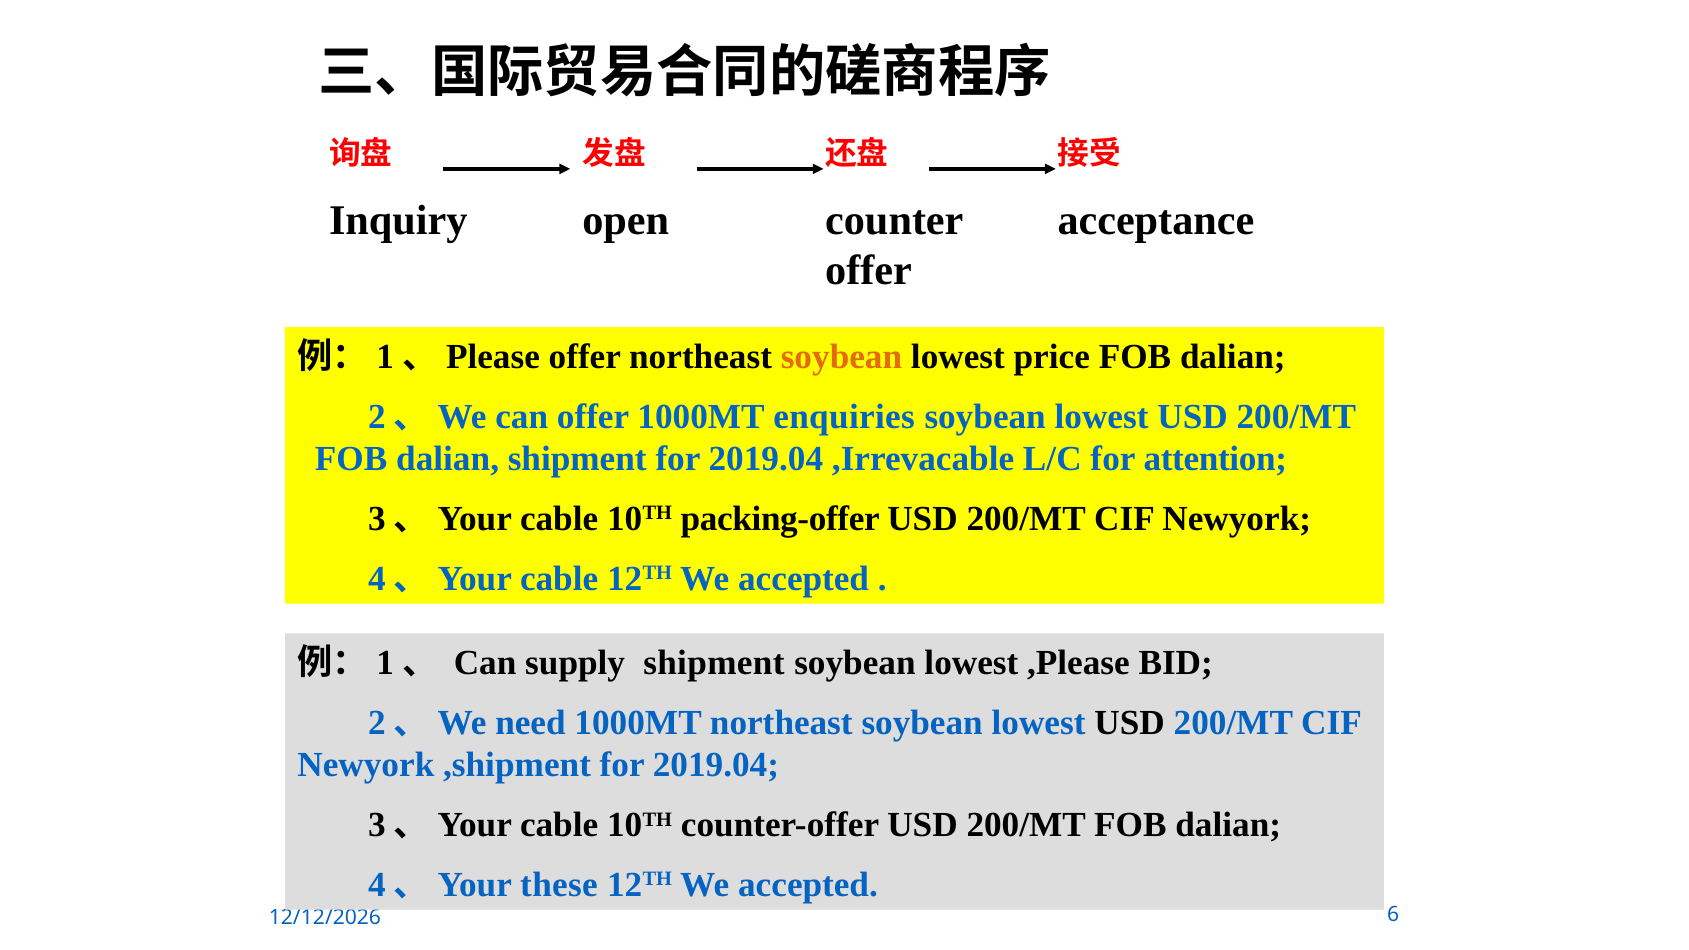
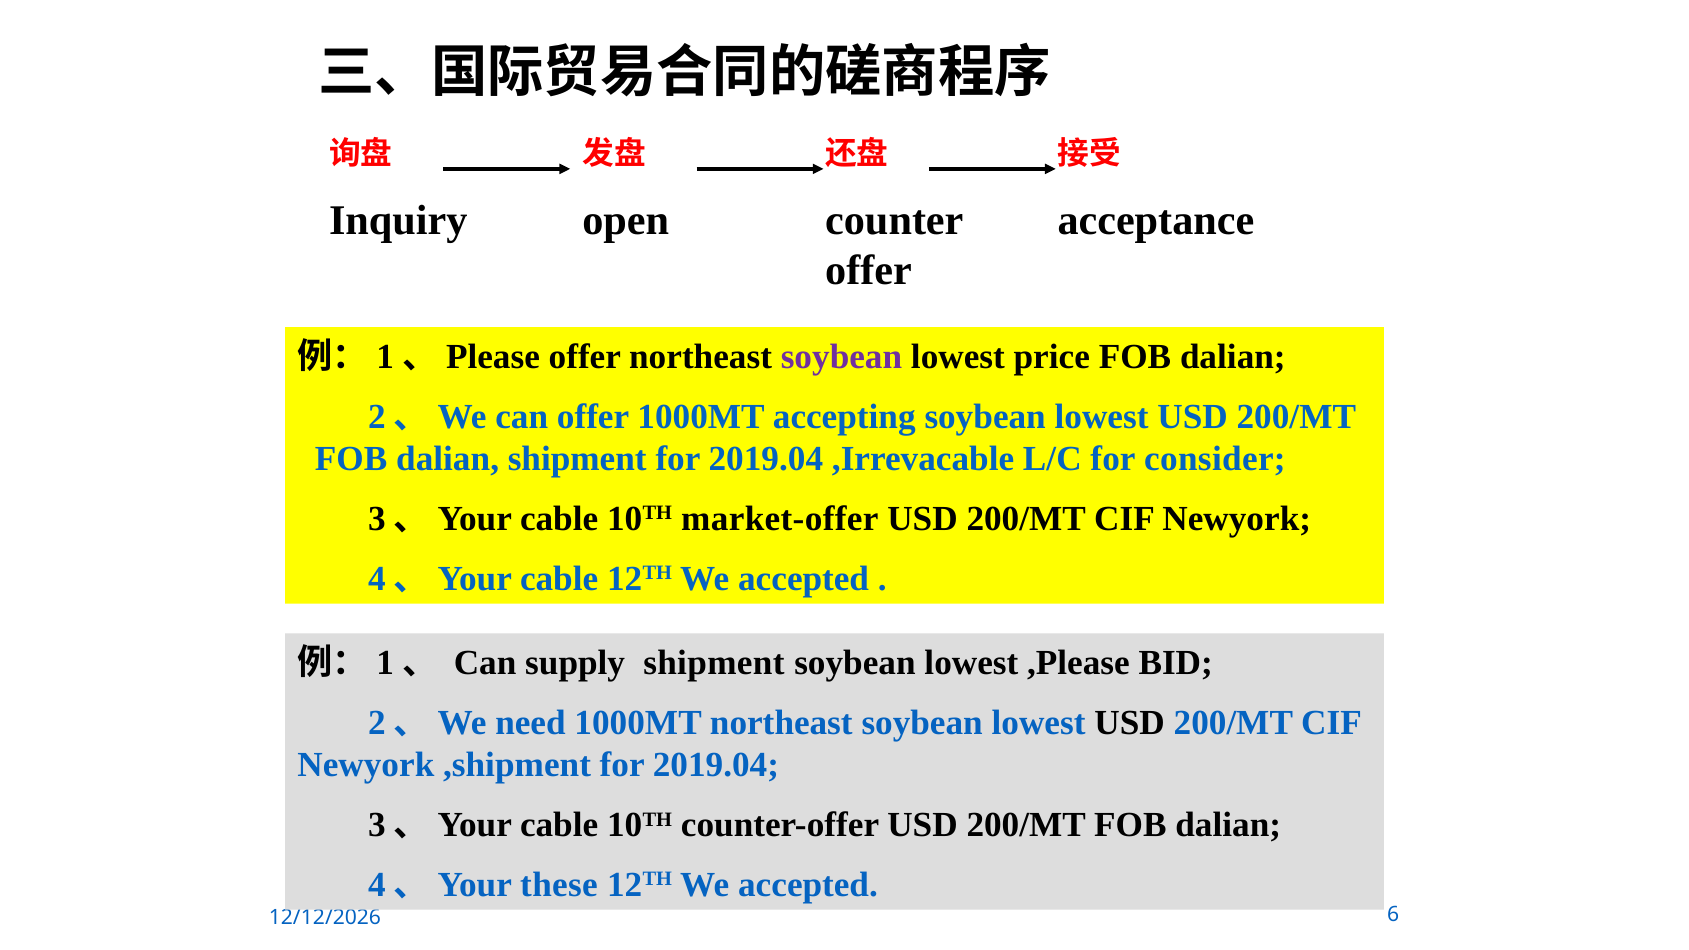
soybean at (841, 357) colour: orange -> purple
enquiries: enquiries -> accepting
attention: attention -> consider
packing-offer: packing-offer -> market-offer
